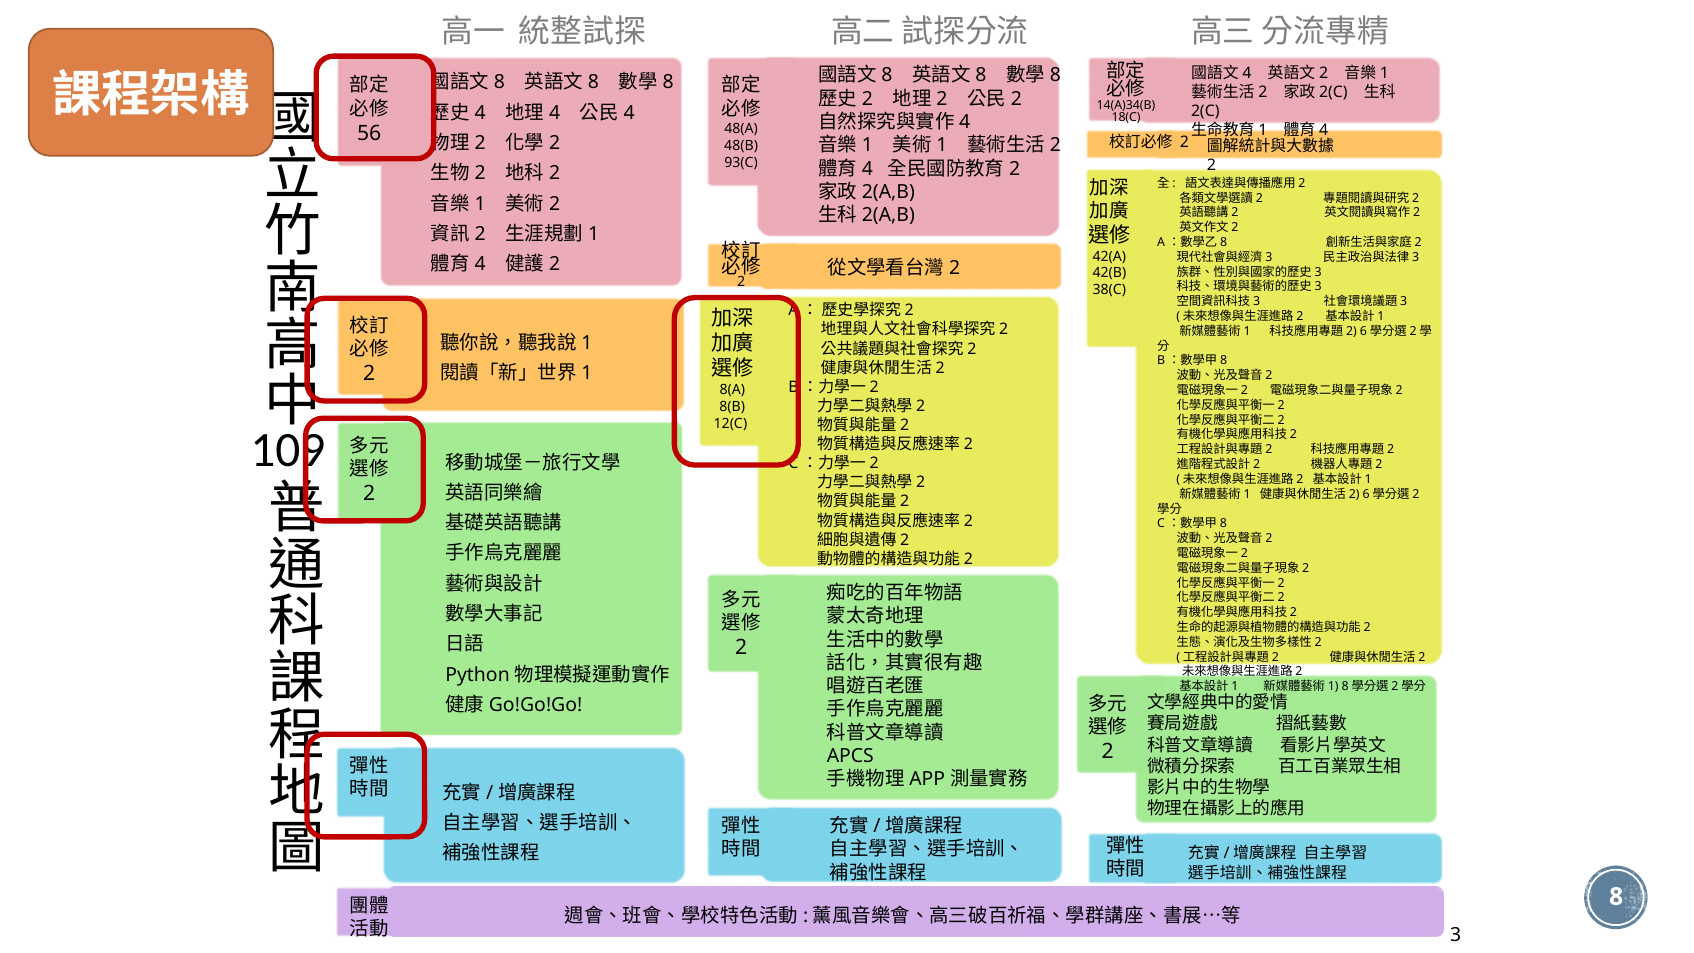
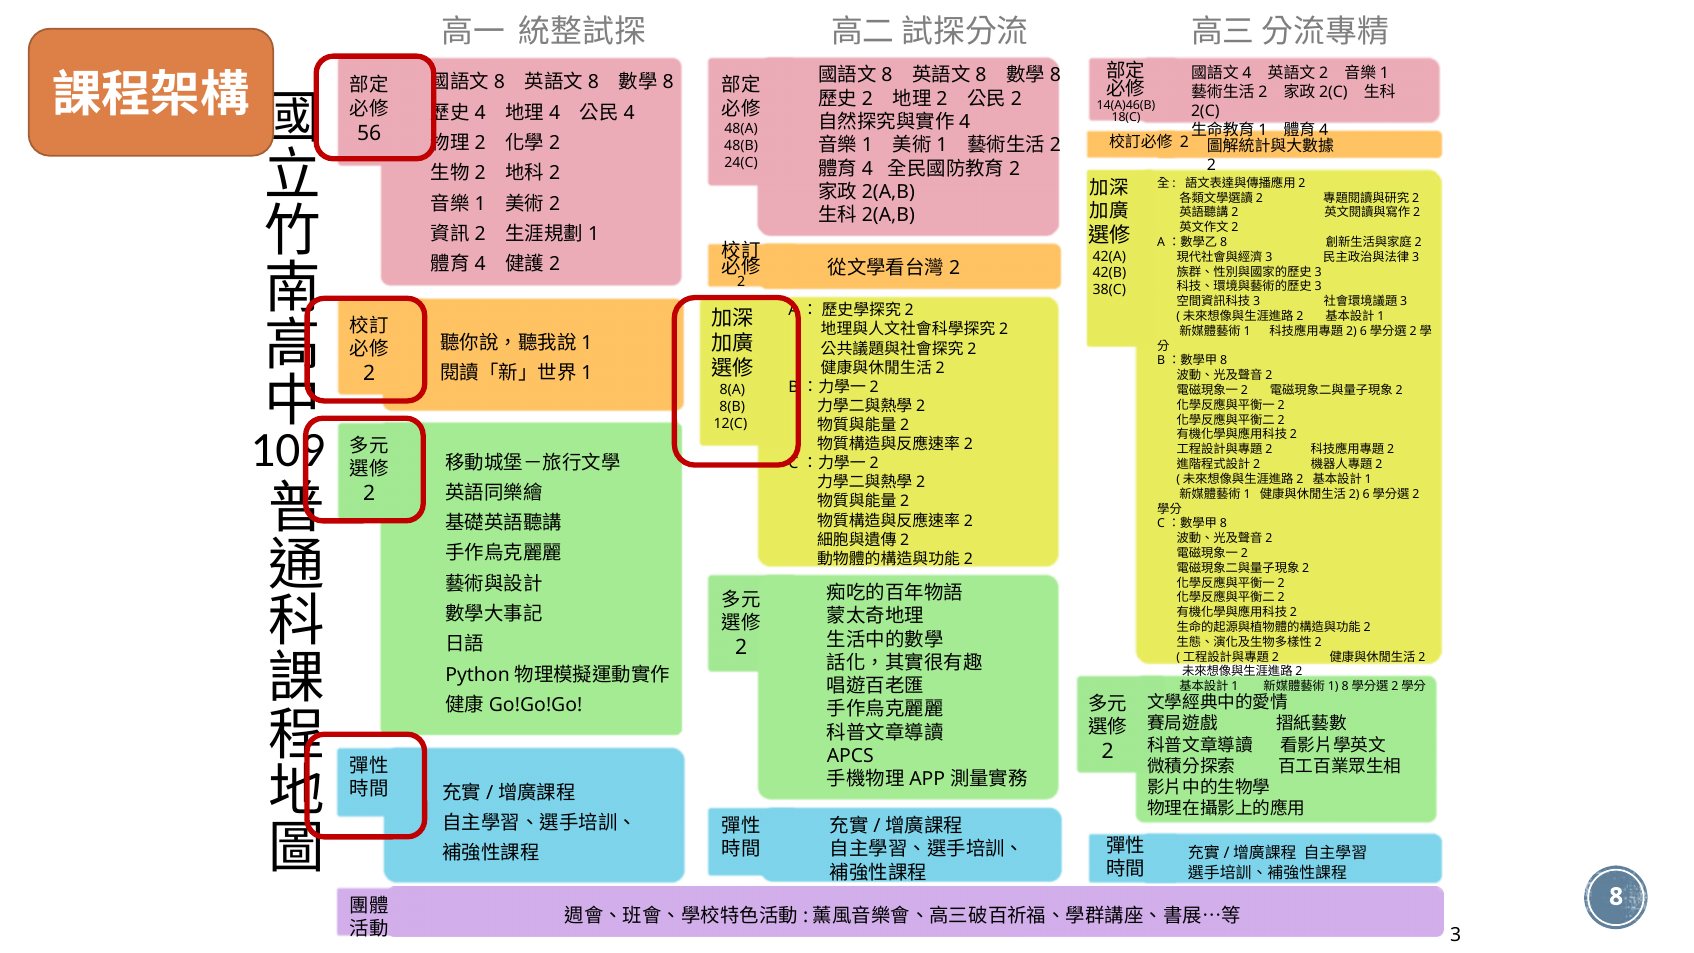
14(A)34(B: 14(A)34(B -> 14(A)46(B
93(C: 93(C -> 24(C
